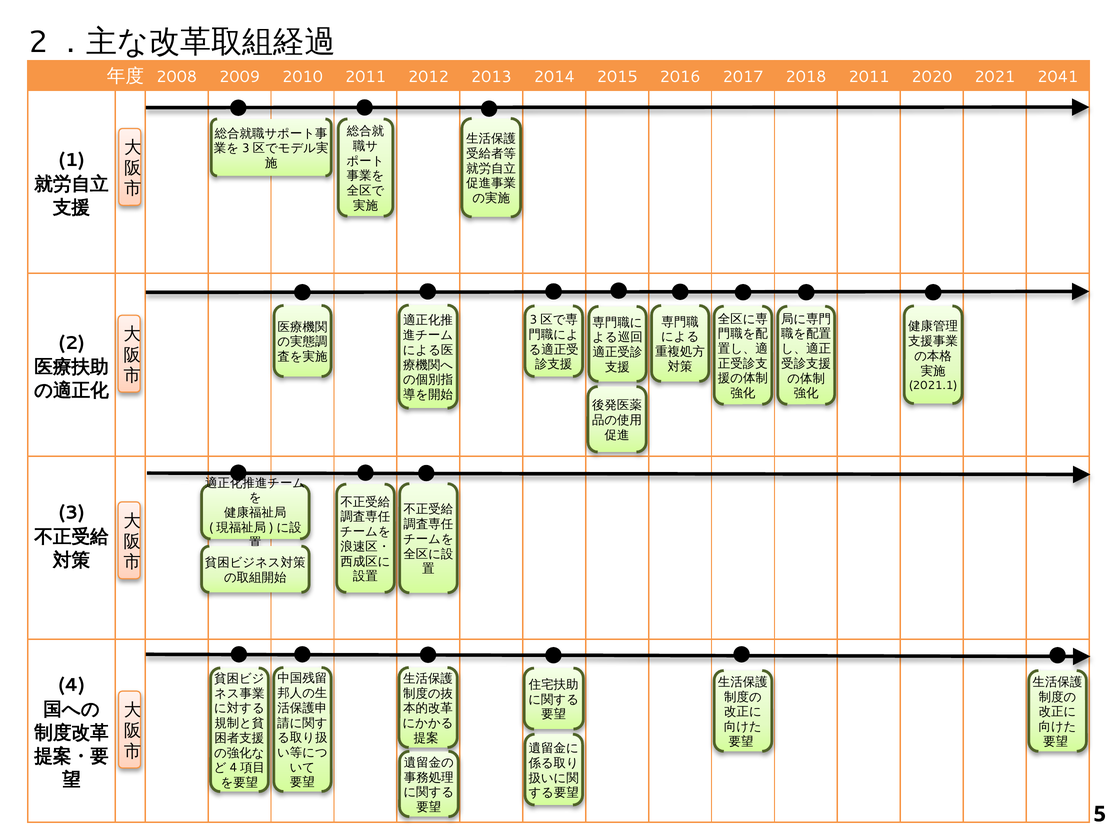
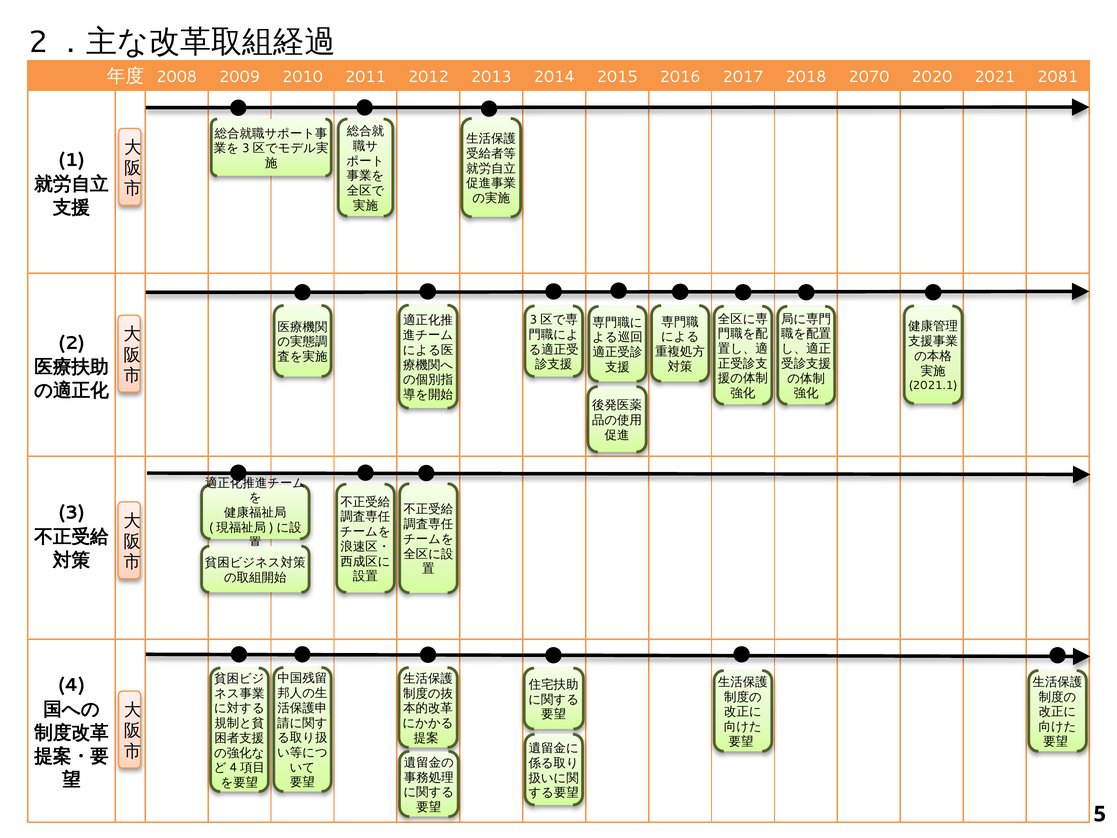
2018 2011: 2011 -> 2070
2041: 2041 -> 2081
